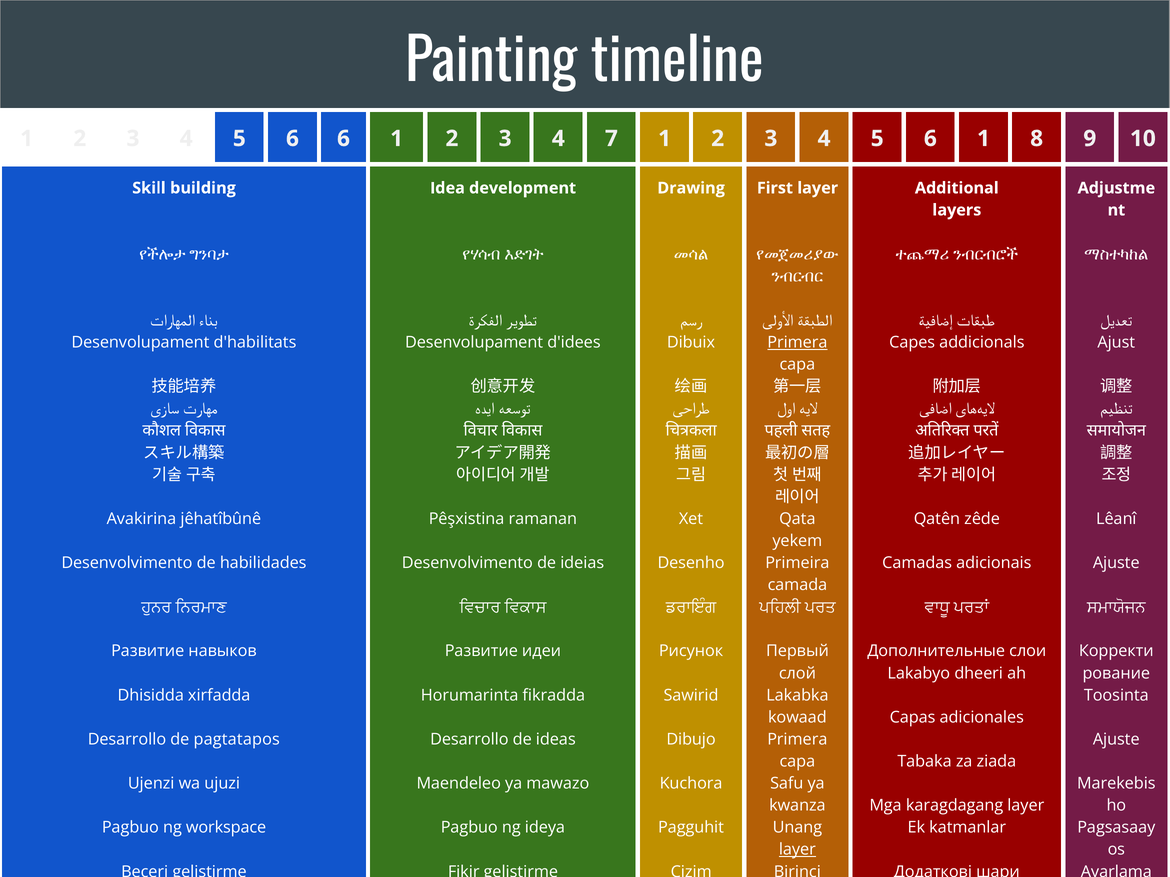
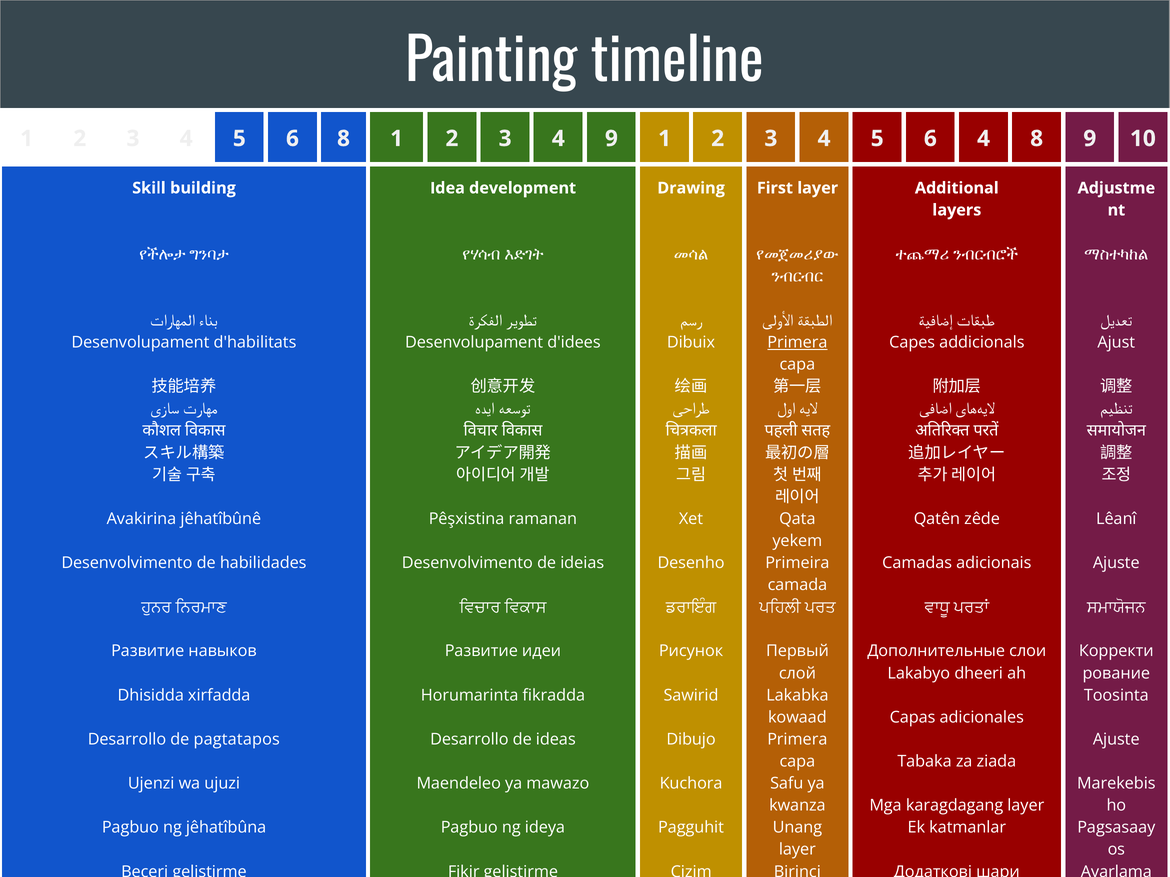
6 6: 6 -> 8
4 7: 7 -> 9
5 6 1: 1 -> 4
workspace: workspace -> jêhatîbûna
layer at (797, 850) underline: present -> none
